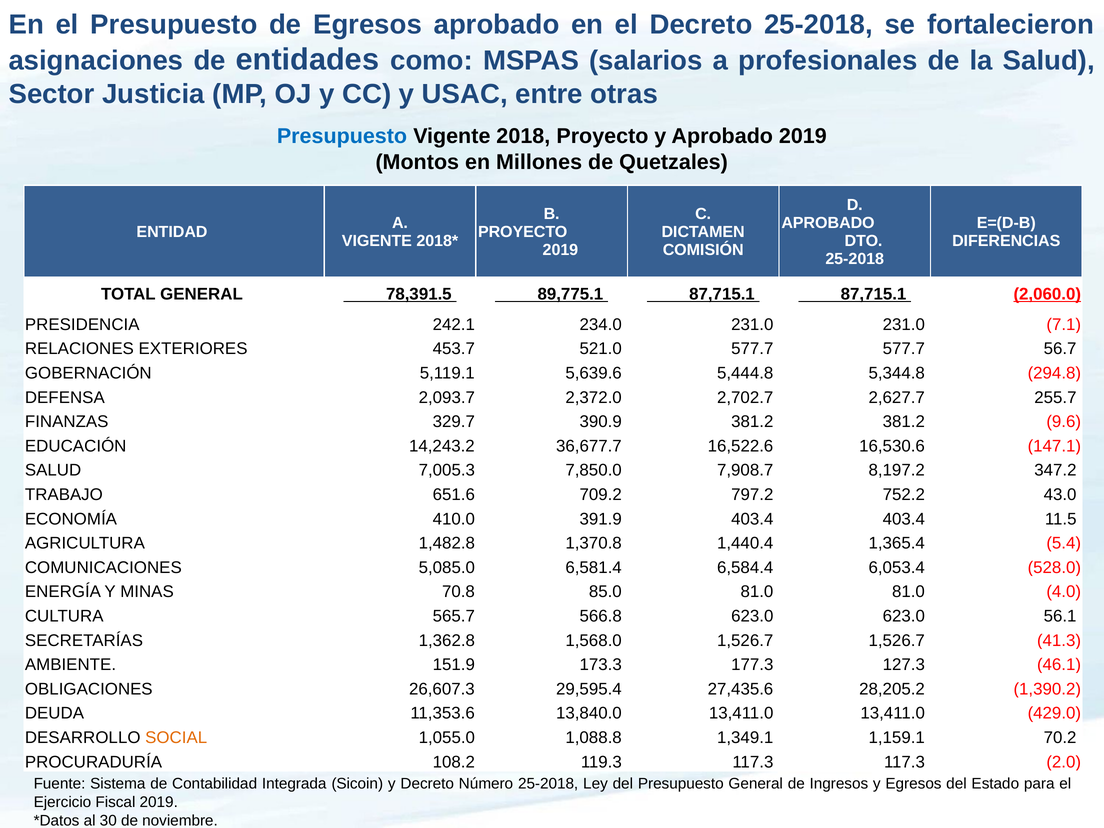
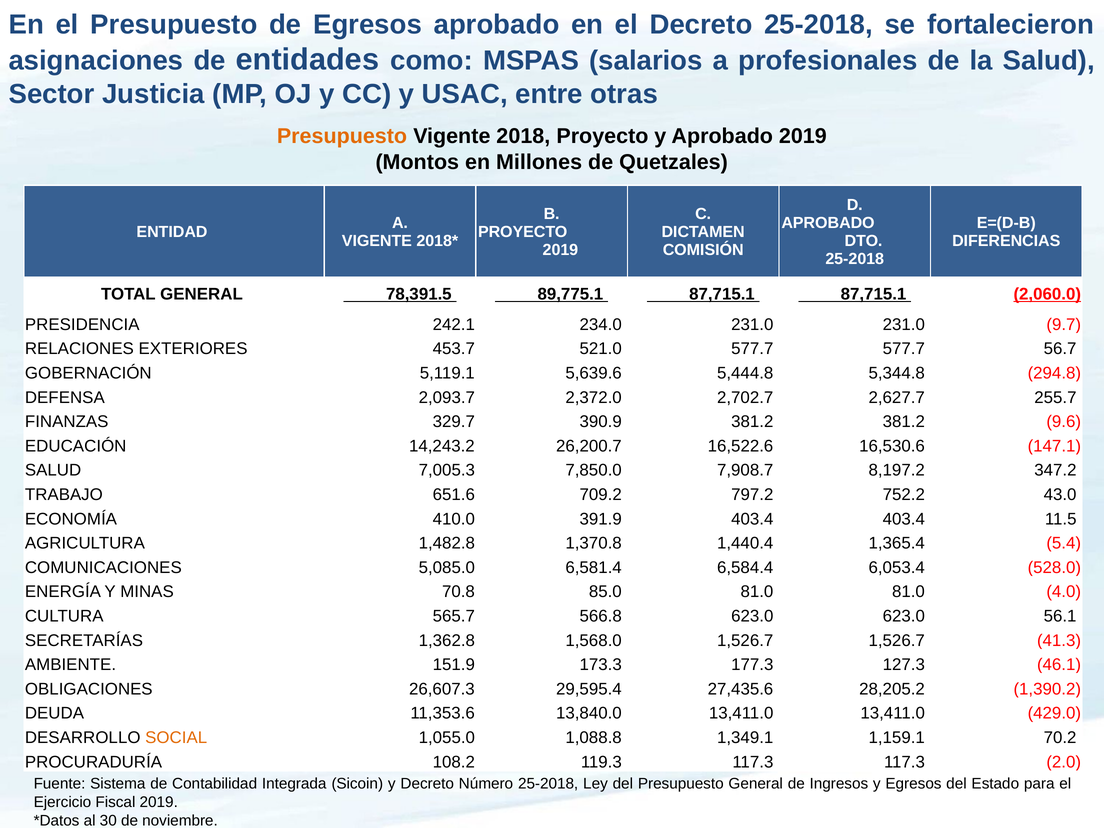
Presupuesto at (342, 136) colour: blue -> orange
7.1: 7.1 -> 9.7
36,677.7: 36,677.7 -> 26,200.7
